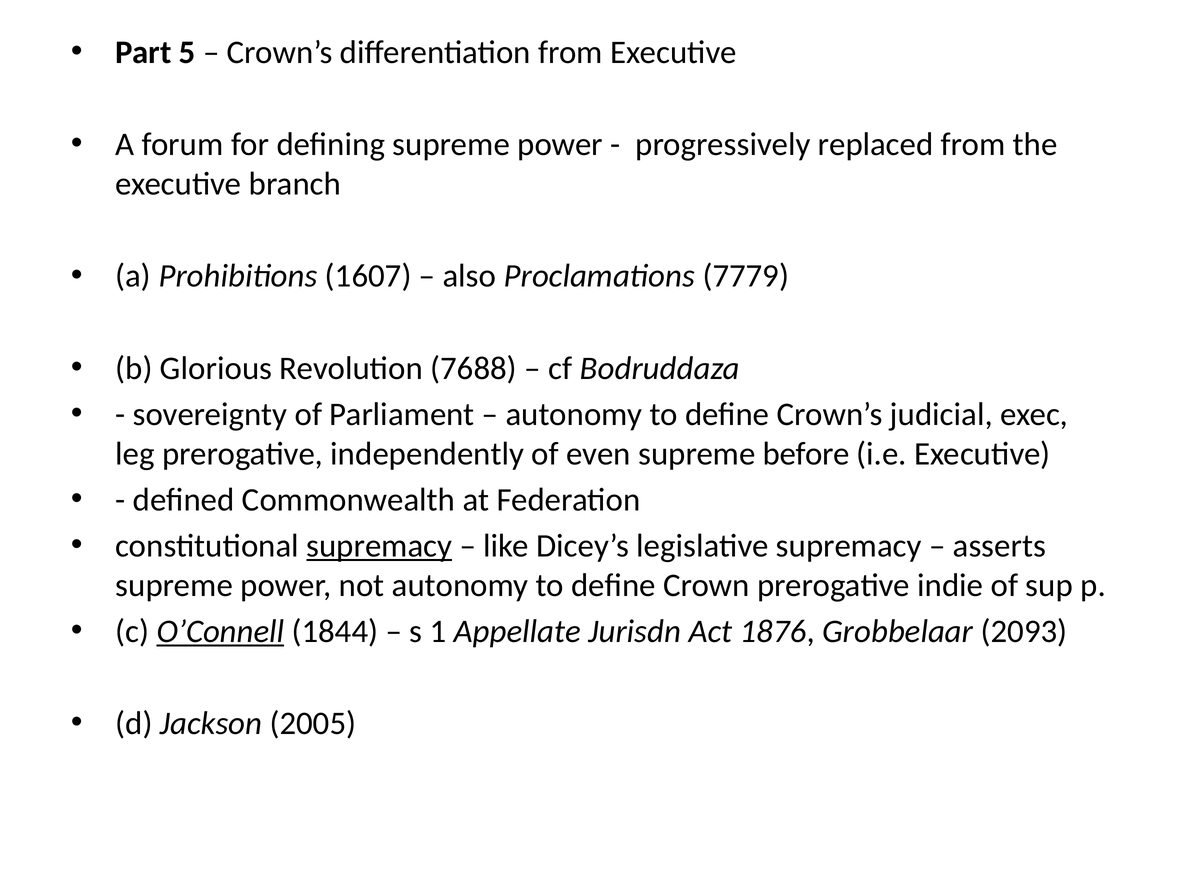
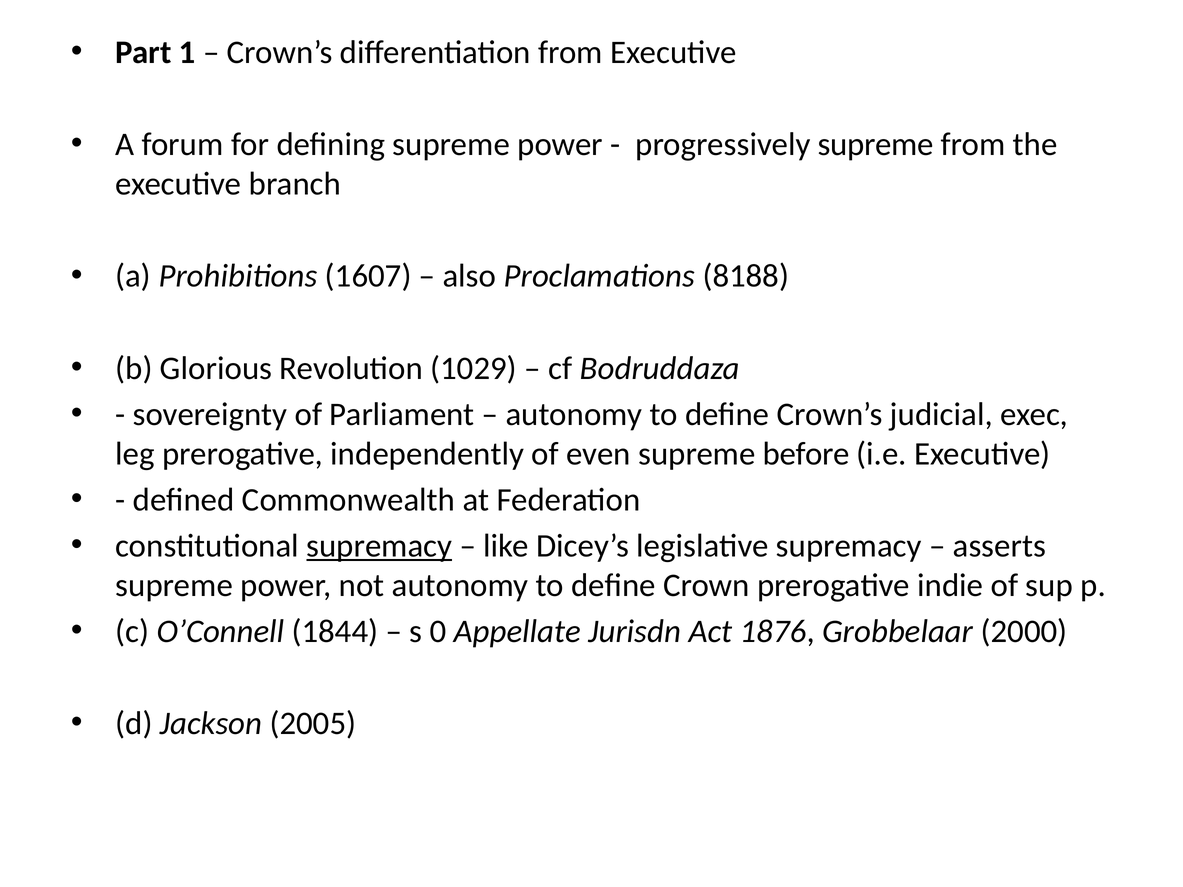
5: 5 -> 1
progressively replaced: replaced -> supreme
7779: 7779 -> 8188
7688: 7688 -> 1029
O’Connell underline: present -> none
1: 1 -> 0
2093: 2093 -> 2000
